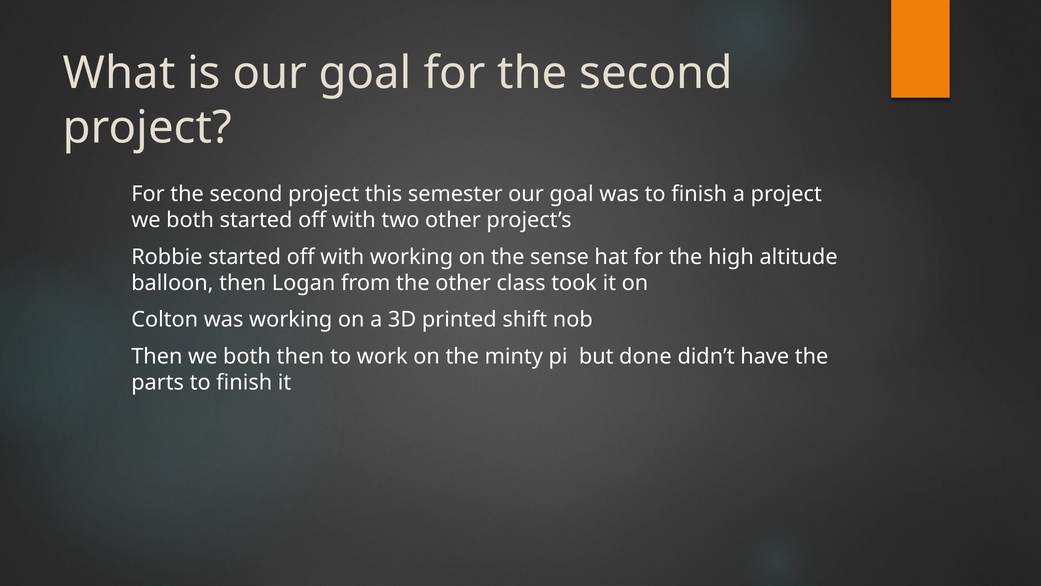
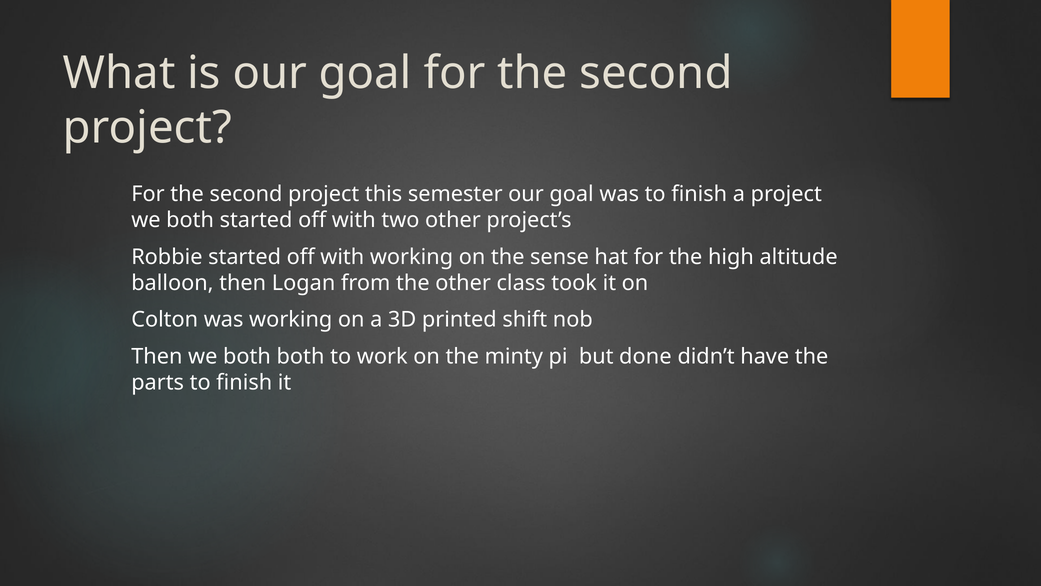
both then: then -> both
